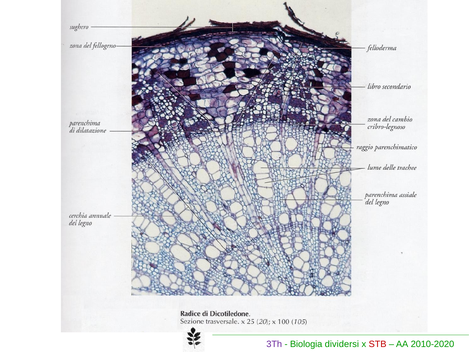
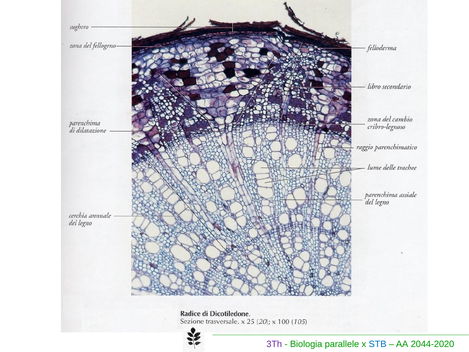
dividersi: dividersi -> parallele
STB colour: red -> blue
2010-2020: 2010-2020 -> 2044-2020
